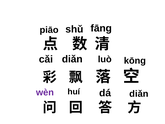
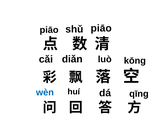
shǔ fāng: fāng -> piāo
wèn colour: purple -> blue
dá diǎn: diǎn -> qīng
